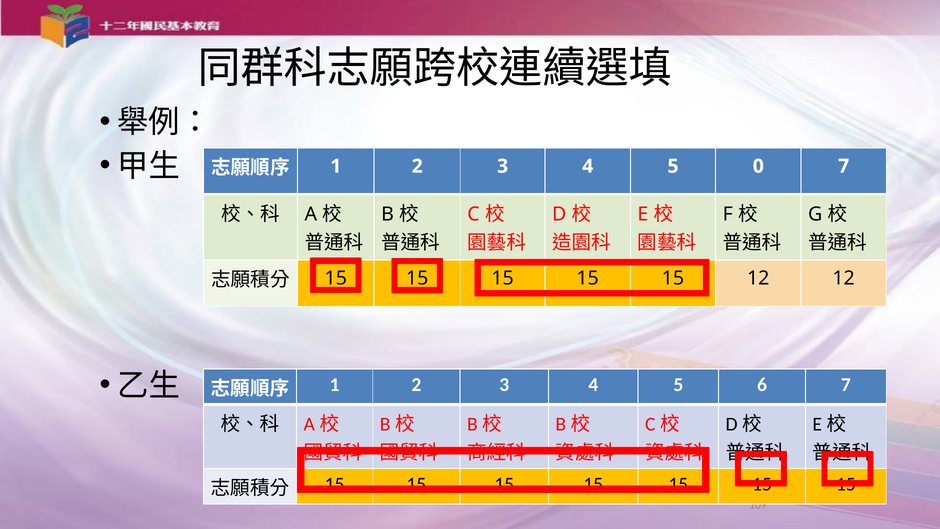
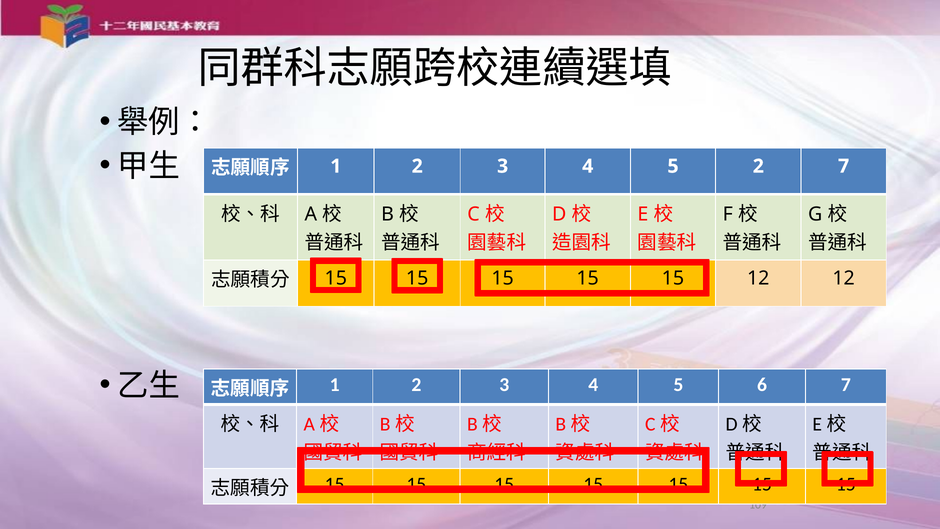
5 0: 0 -> 2
